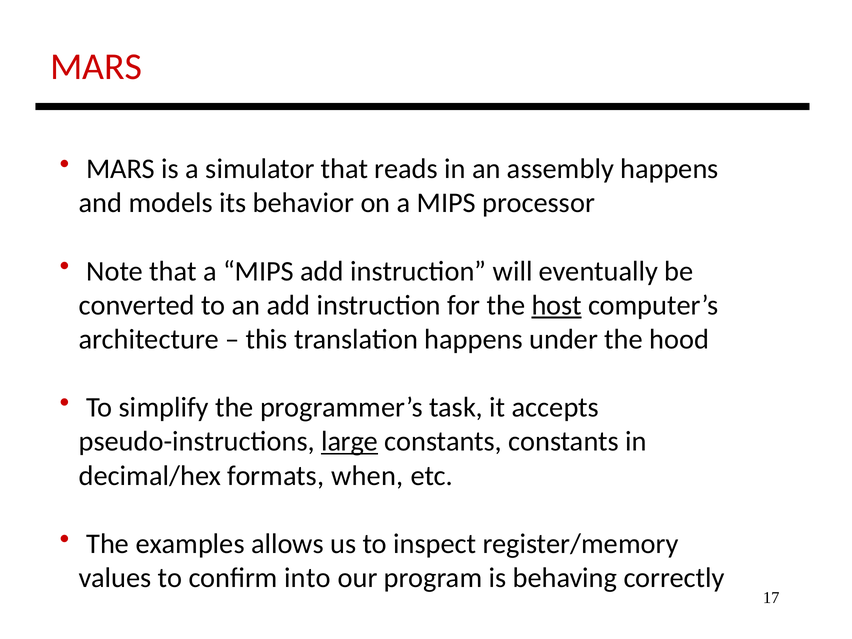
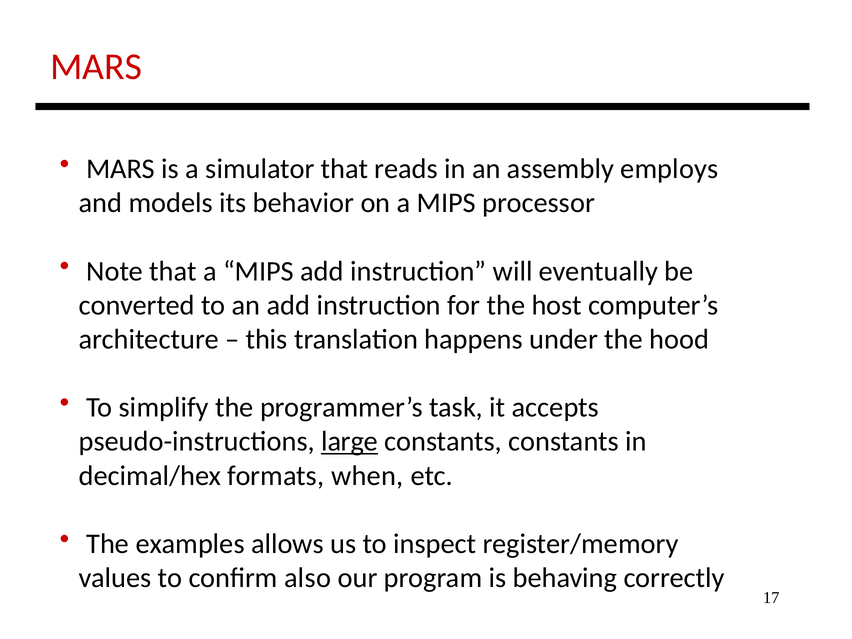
assembly happens: happens -> employs
host underline: present -> none
into: into -> also
